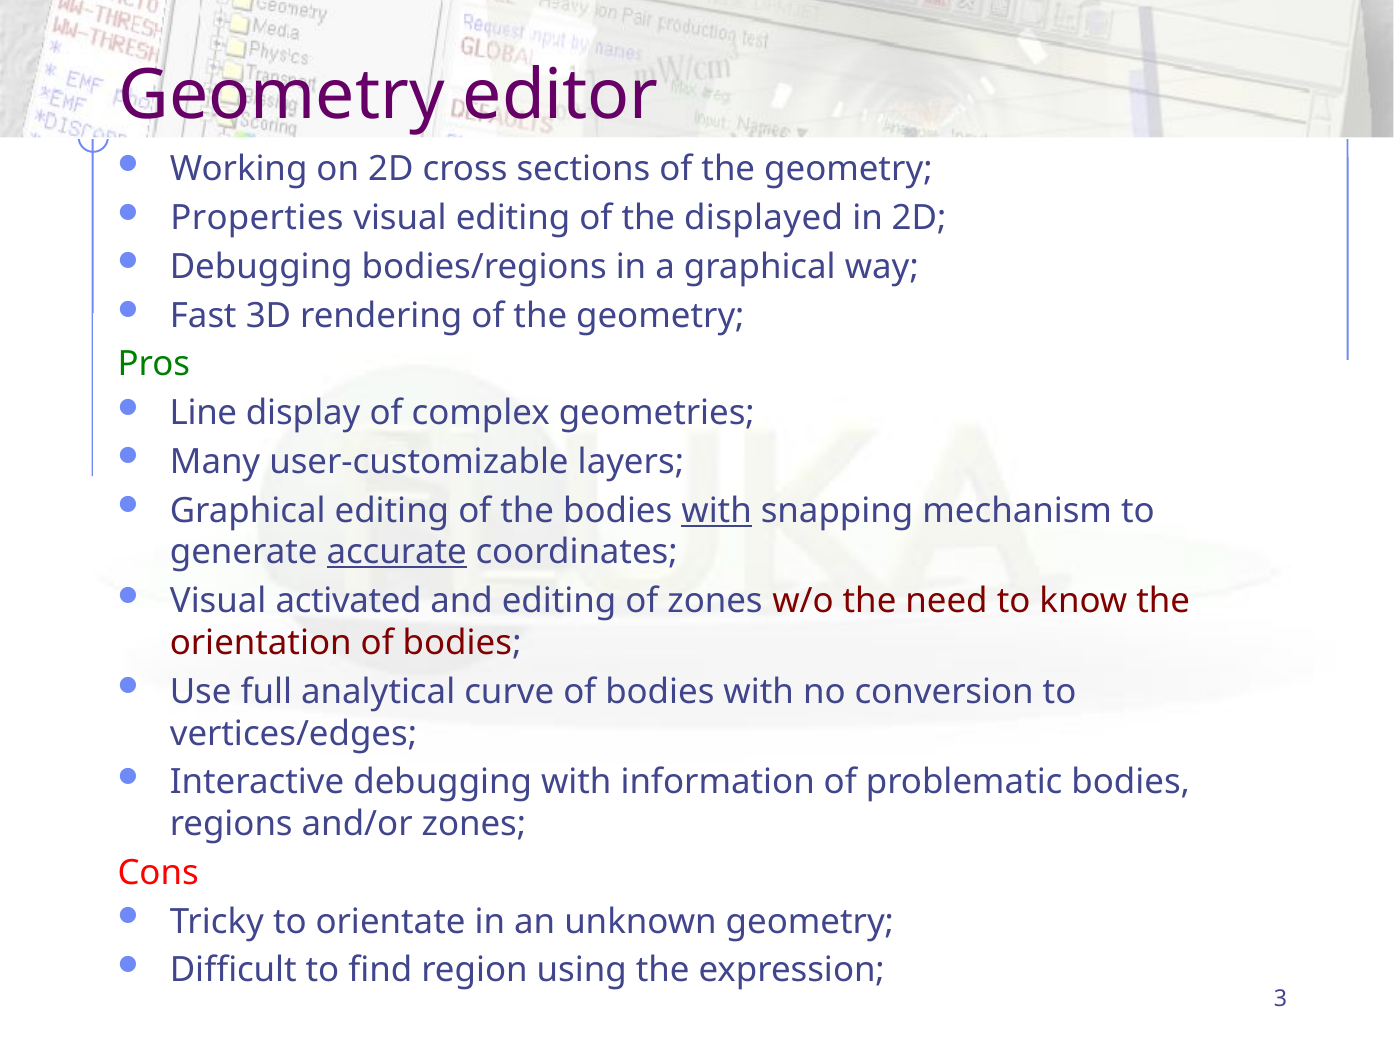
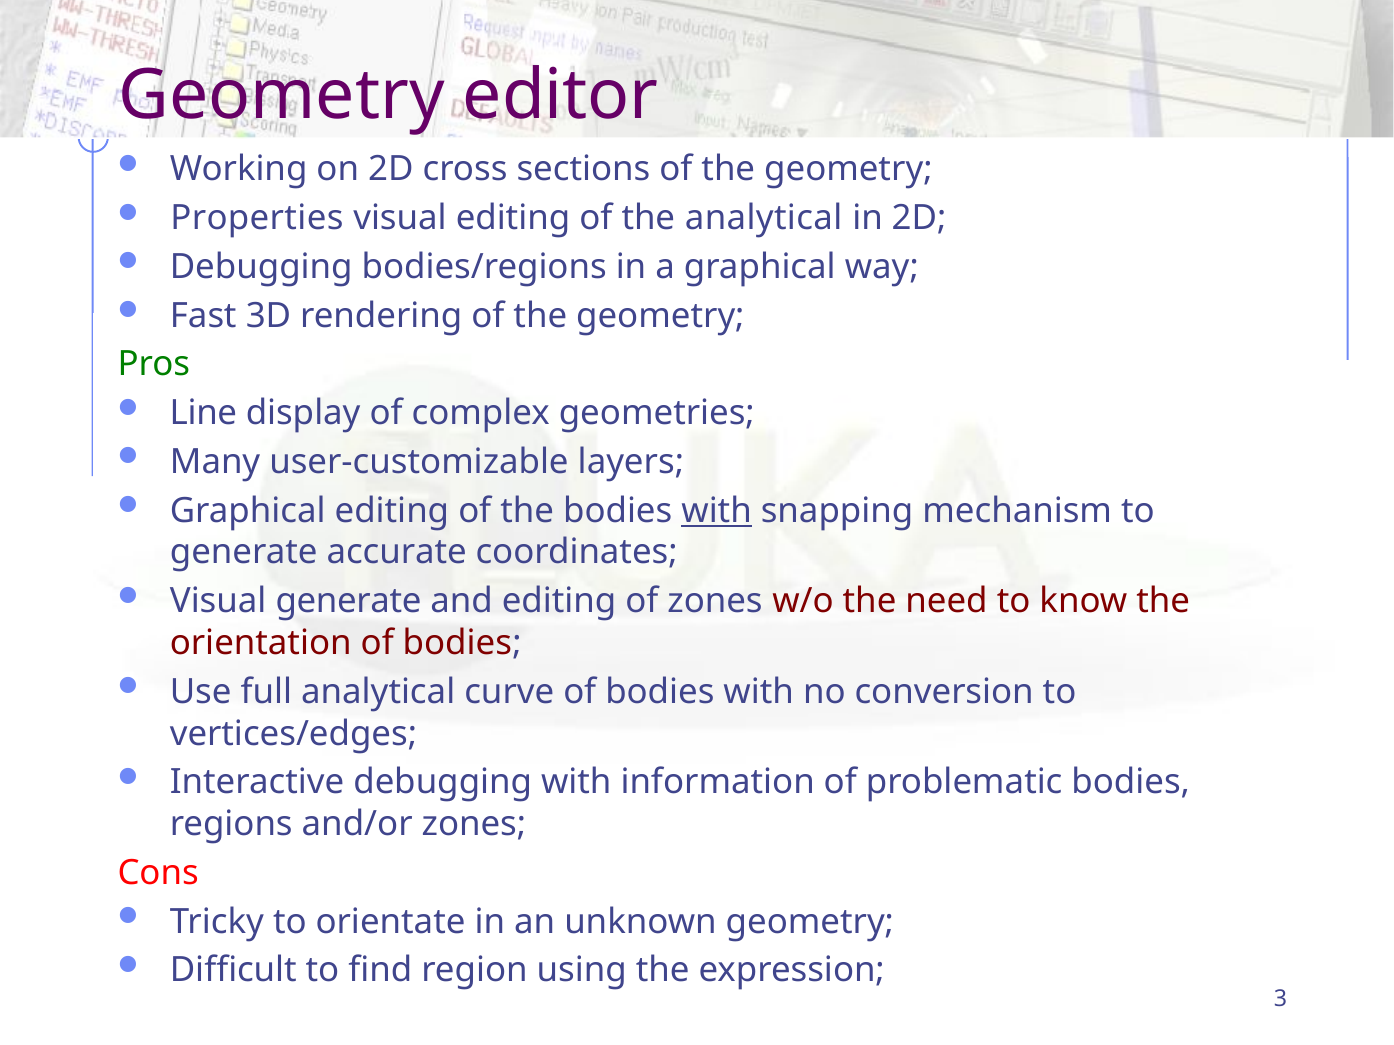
the displayed: displayed -> analytical
accurate underline: present -> none
Visual activated: activated -> generate
